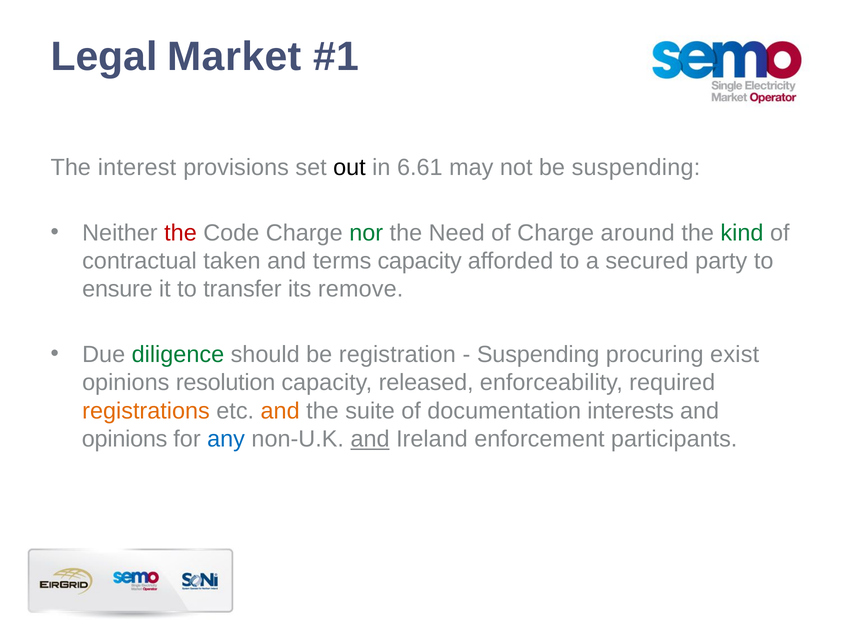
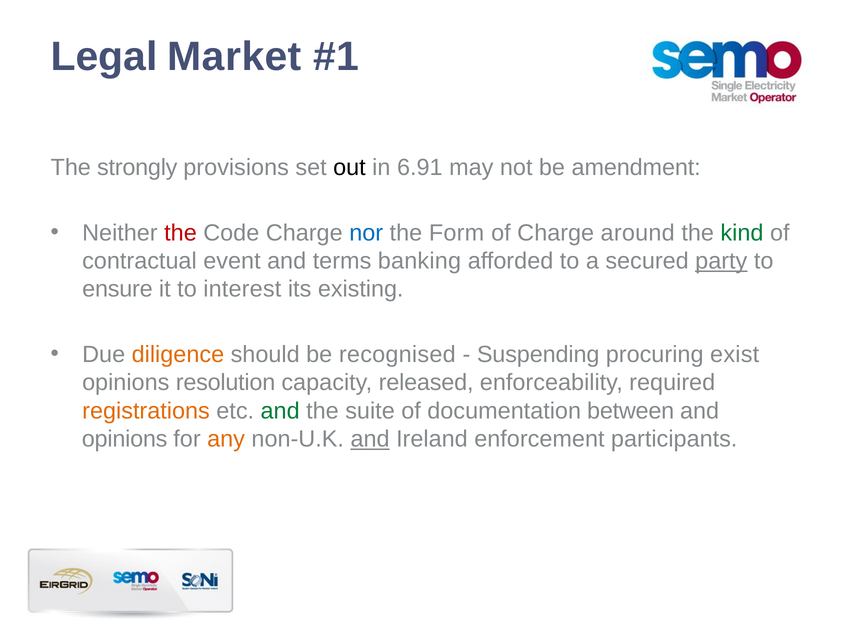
interest: interest -> strongly
6.61: 6.61 -> 6.91
be suspending: suspending -> amendment
nor colour: green -> blue
Need: Need -> Form
taken: taken -> event
terms capacity: capacity -> banking
party underline: none -> present
transfer: transfer -> interest
remove: remove -> existing
diligence colour: green -> orange
registration: registration -> recognised
and at (280, 411) colour: orange -> green
interests: interests -> between
any colour: blue -> orange
